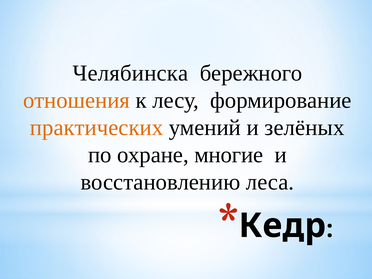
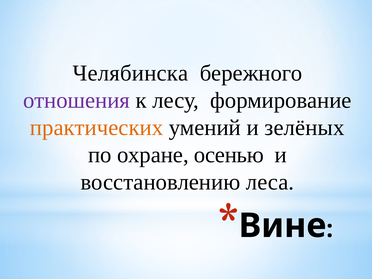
отношения colour: orange -> purple
многие: многие -> осенью
Кедр: Кедр -> Вине
